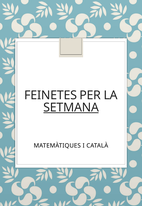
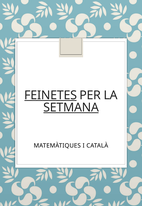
FEINETES underline: none -> present
